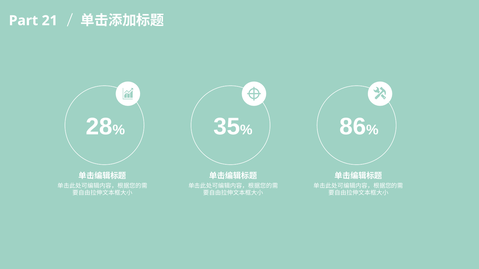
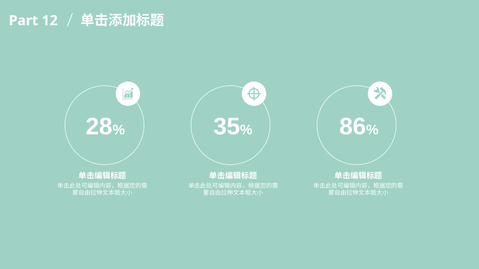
21: 21 -> 12
